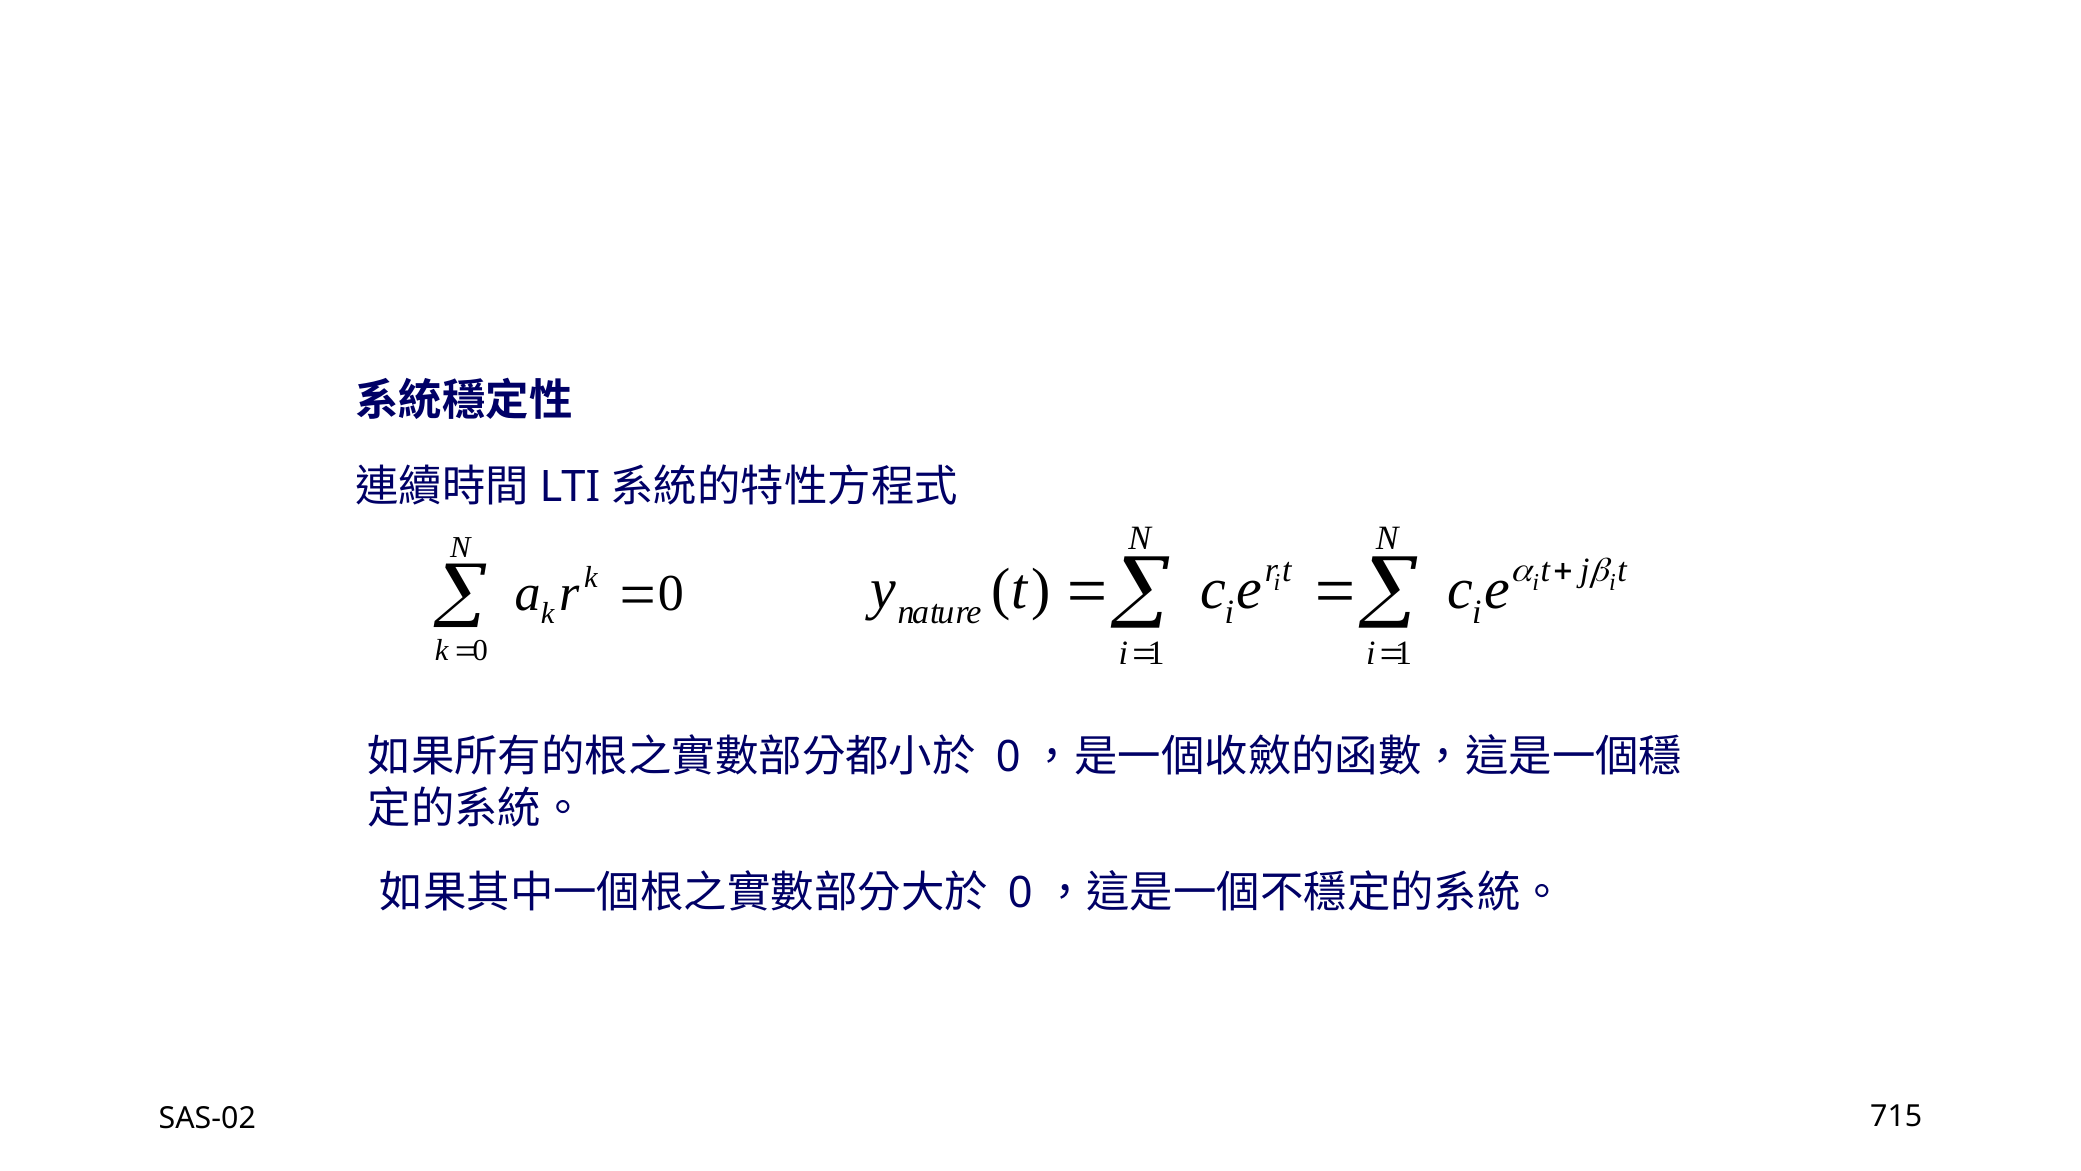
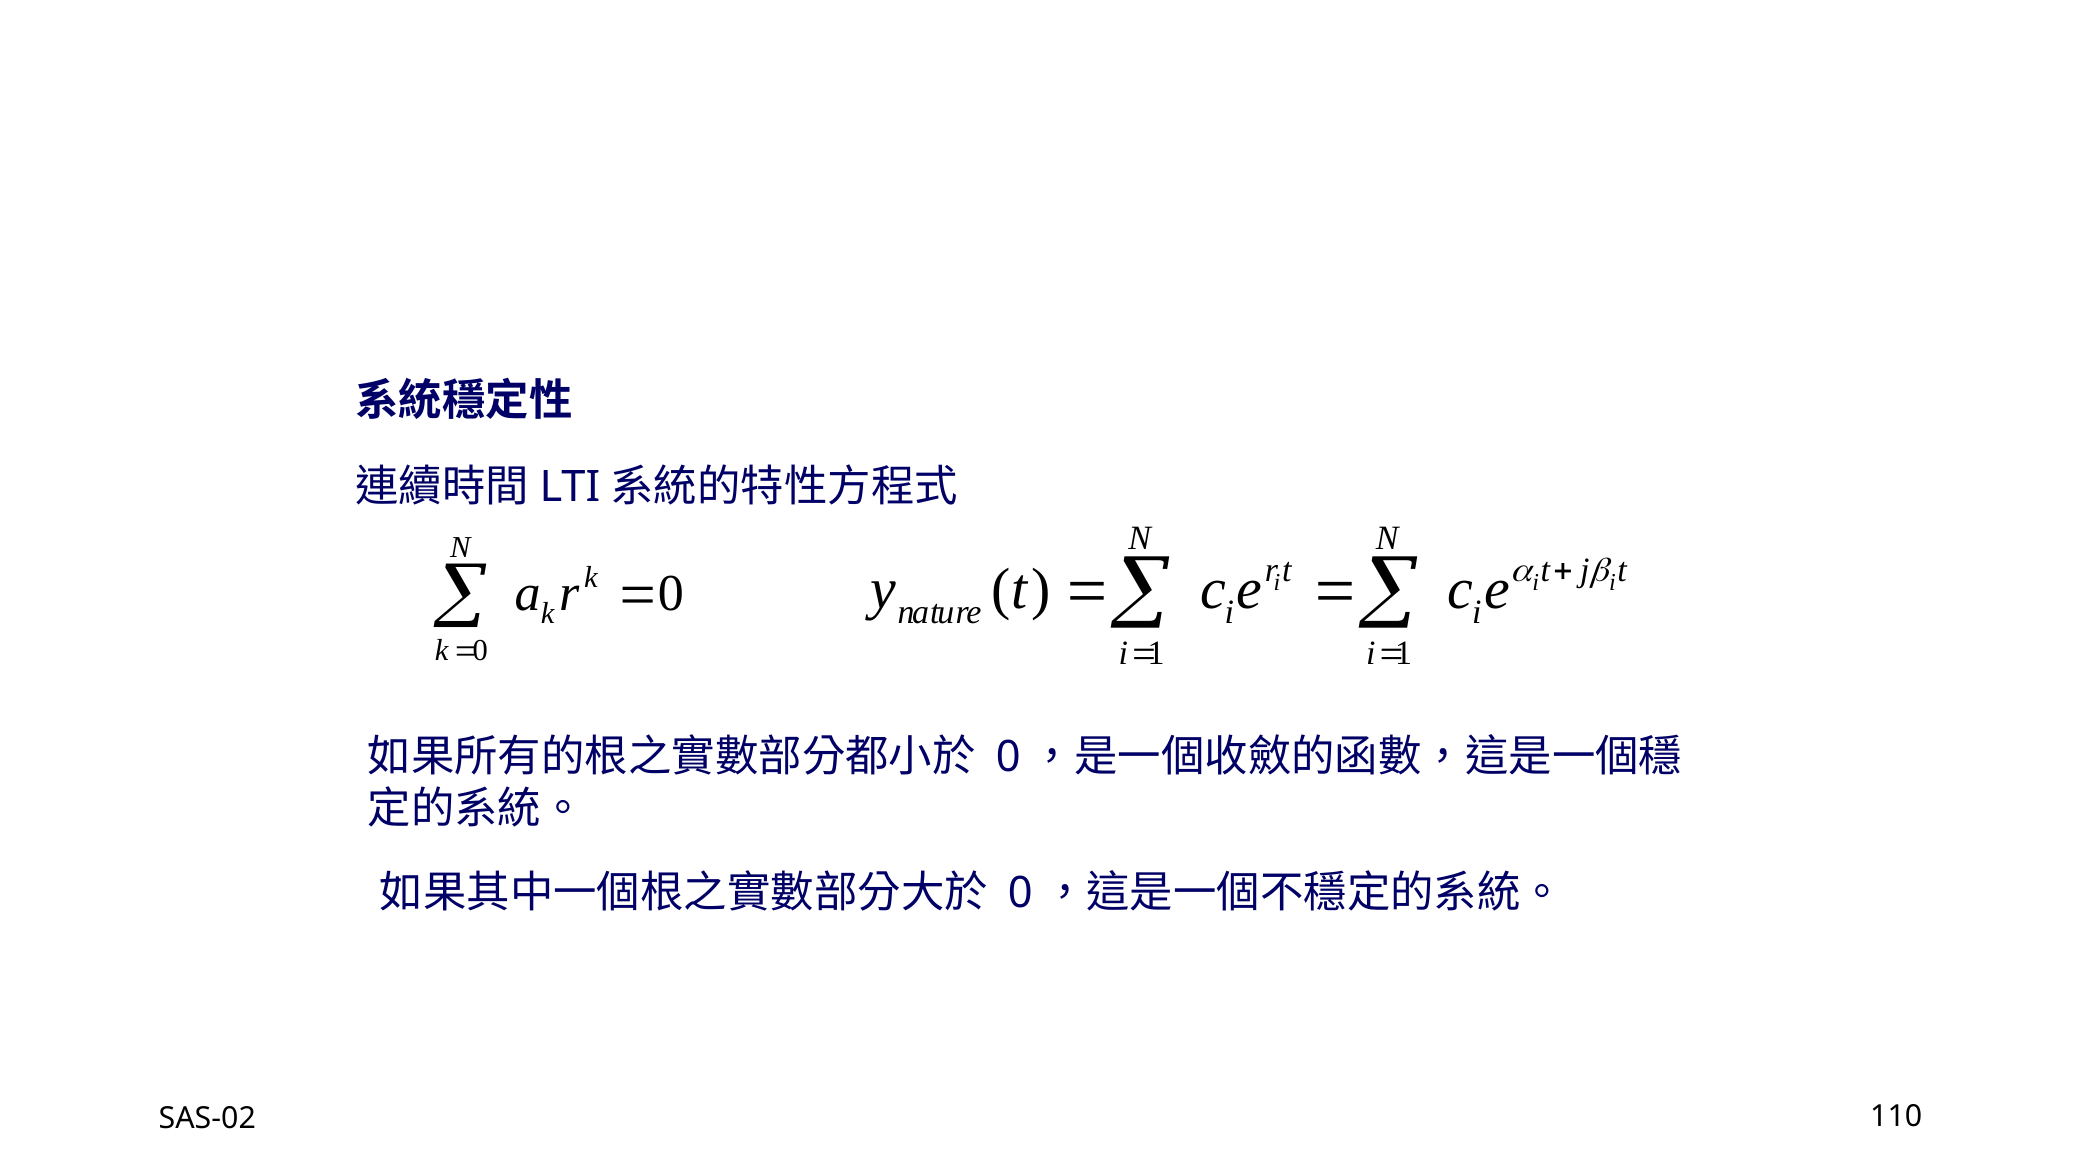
715: 715 -> 110
